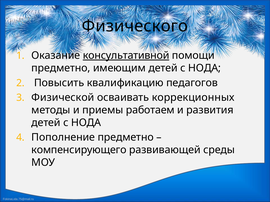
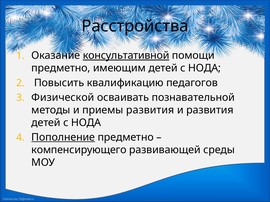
Физического: Физического -> Расстройства
коррекционных: коррекционных -> познавательной
приемы работаем: работаем -> развития
Пополнение underline: none -> present
